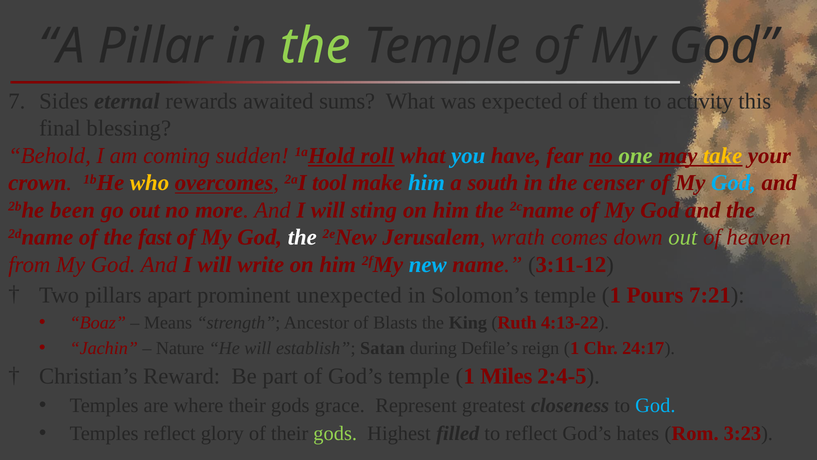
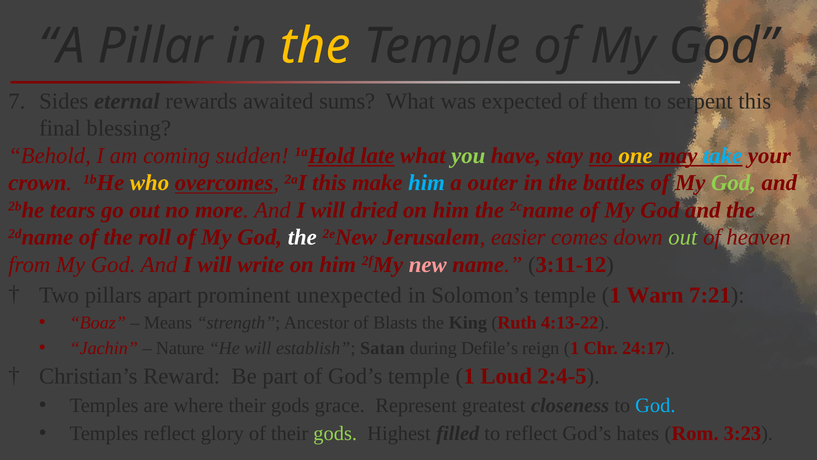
the at (316, 46) colour: light green -> yellow
activity: activity -> serpent
roll: roll -> late
you colour: light blue -> light green
fear: fear -> stay
one colour: light green -> yellow
take colour: yellow -> light blue
2aI tool: tool -> this
south: south -> outer
censer: censer -> battles
God at (734, 183) colour: light blue -> light green
been: been -> tears
sting: sting -> dried
fast: fast -> roll
wrath: wrath -> easier
new colour: light blue -> pink
Pours: Pours -> Warn
Miles: Miles -> Loud
